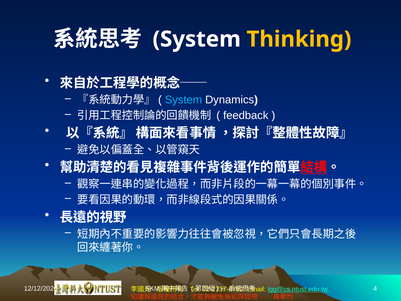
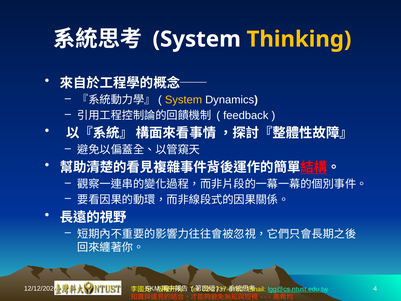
System at (184, 100) colour: light blue -> yellow
